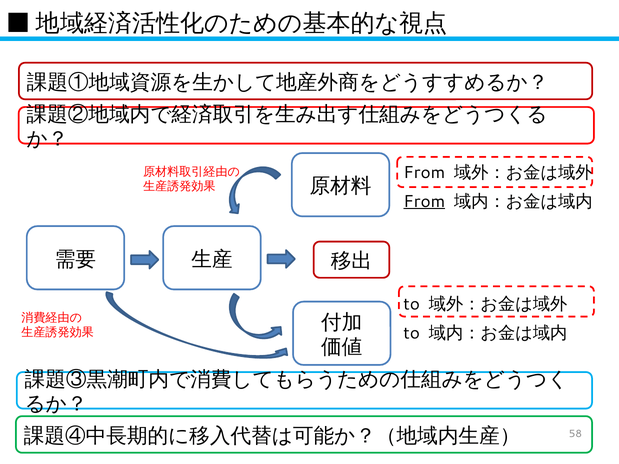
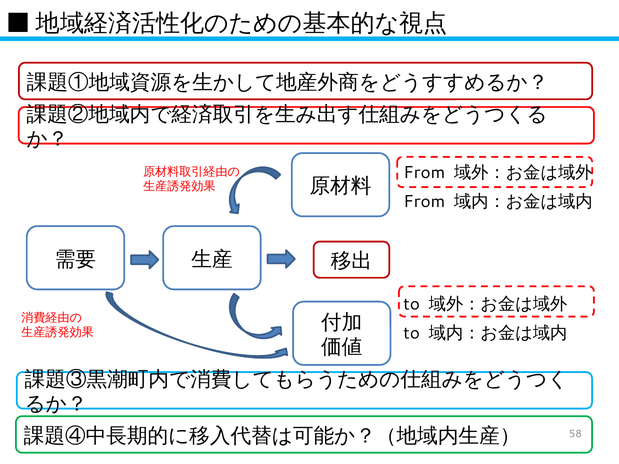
From at (424, 201) underline: present -> none
